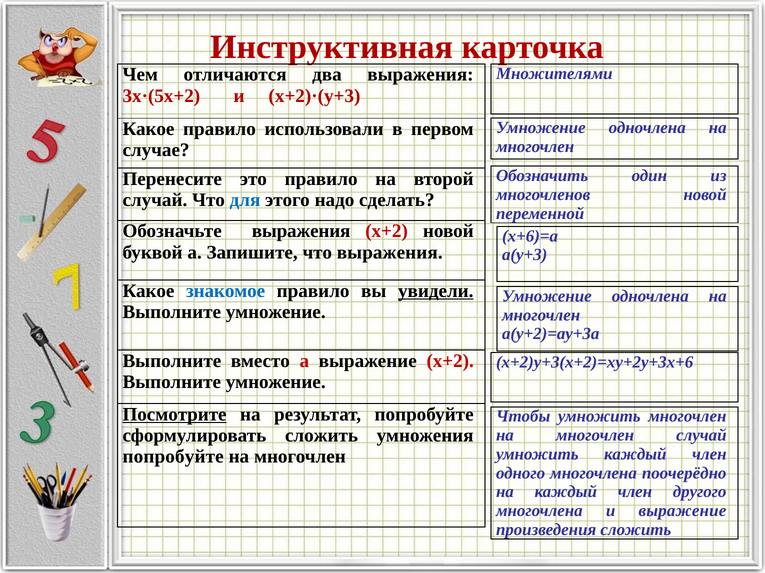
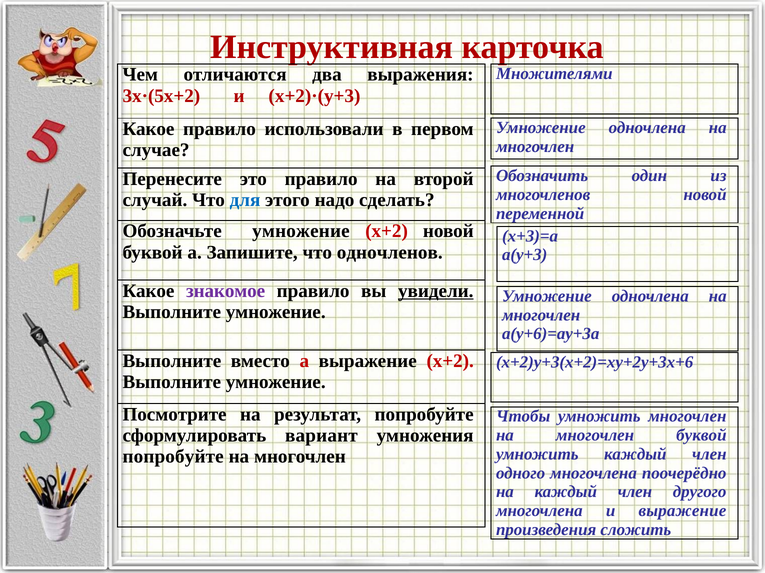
Обозначьте выражения: выражения -> умножение
х+6)=а: х+6)=а -> х+3)=а
что выражения: выражения -> одночленов
знакомое colour: blue -> purple
а(у+2)=ау+3а: а(у+2)=ау+3а -> а(у+6)=ау+3а
Посмотрите underline: present -> none
сформулировать сложить: сложить -> вариант
многочлен случай: случай -> буквой
